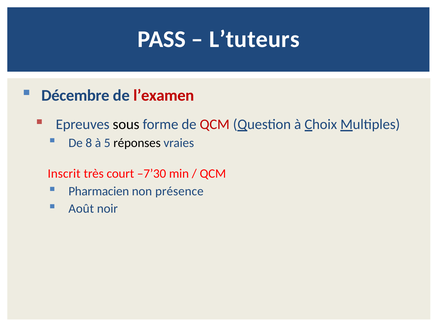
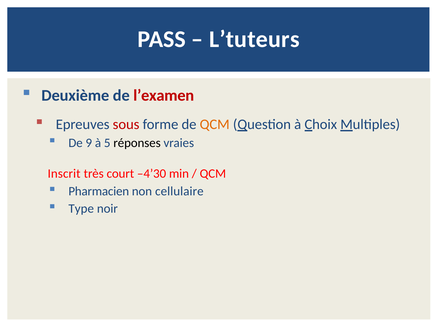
Décembre: Décembre -> Deuxième
sous colour: black -> red
QCM at (215, 125) colour: red -> orange
8: 8 -> 9
–7’30: –7’30 -> –4’30
présence: présence -> cellulaire
Août: Août -> Type
